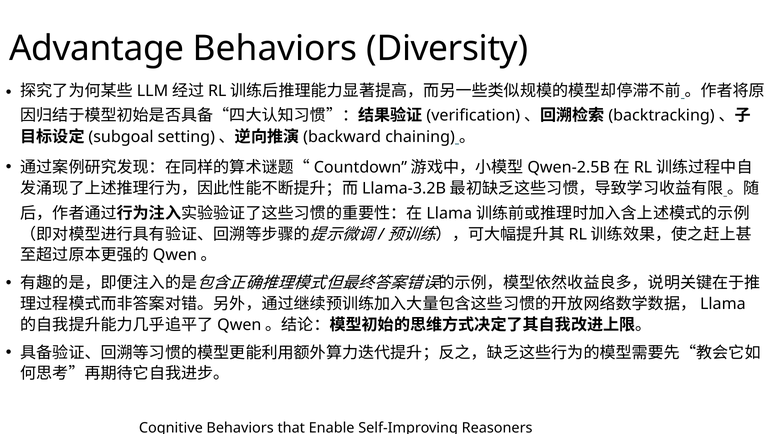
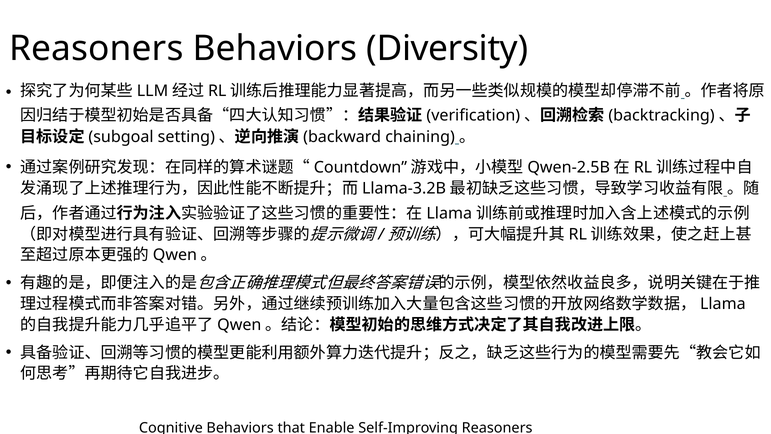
Advantage at (97, 49): Advantage -> Reasoners
